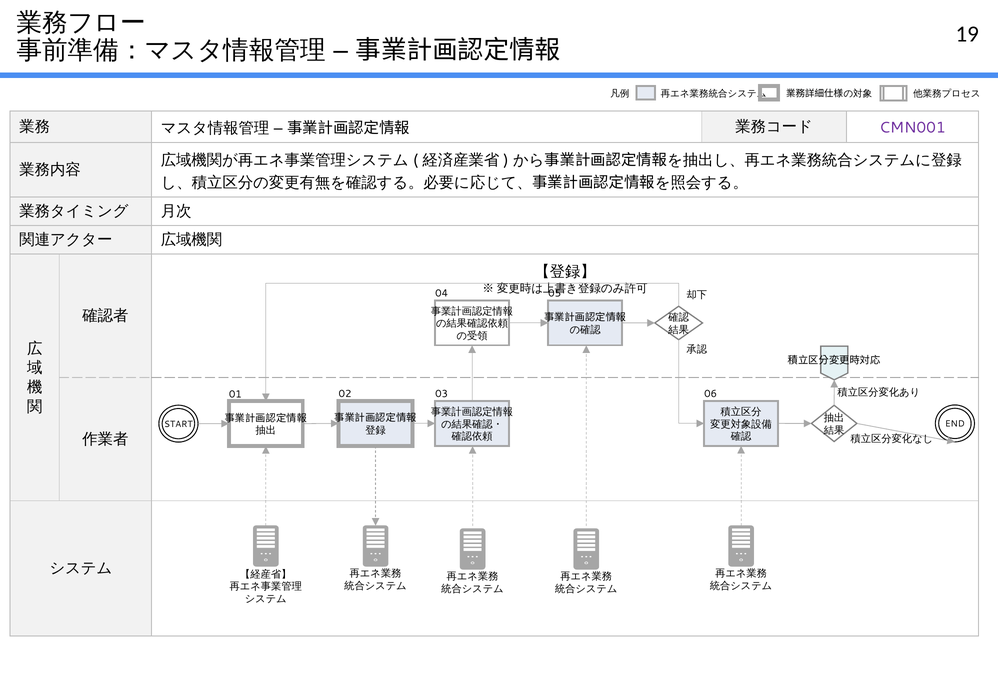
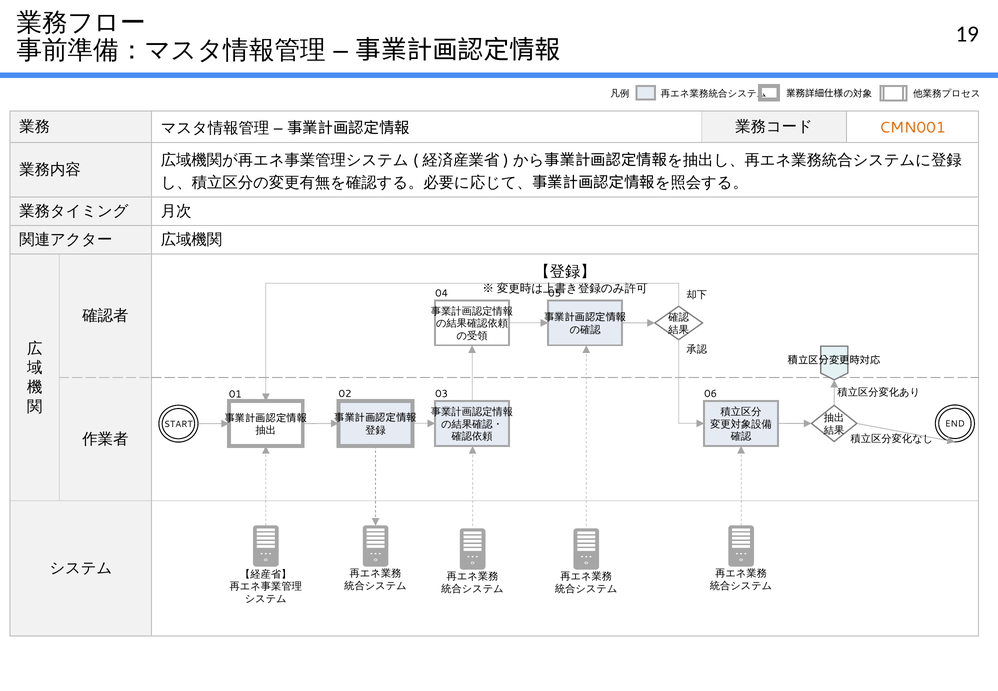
CMN001 colour: purple -> orange
